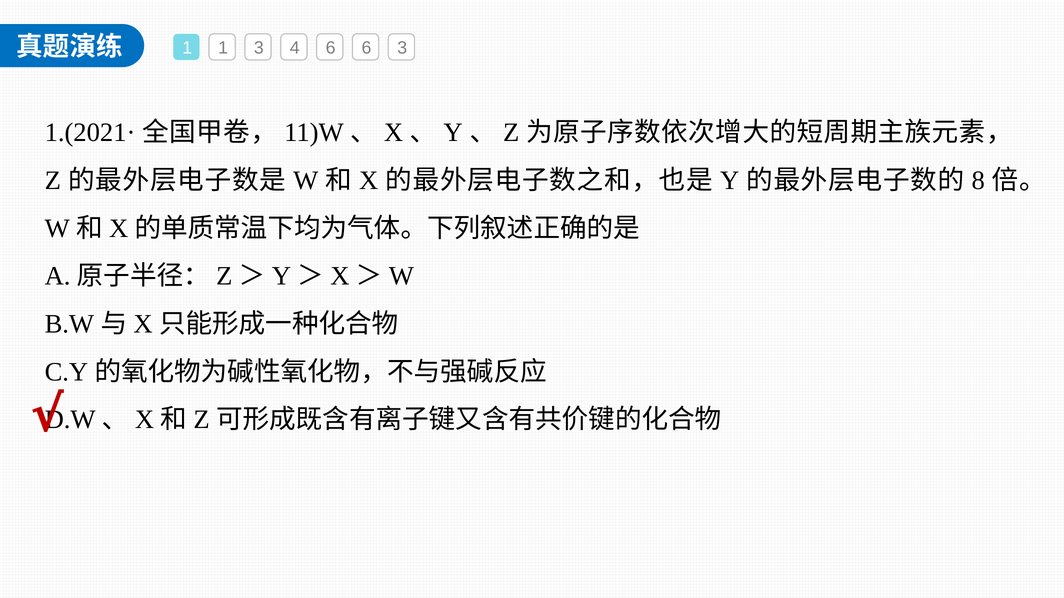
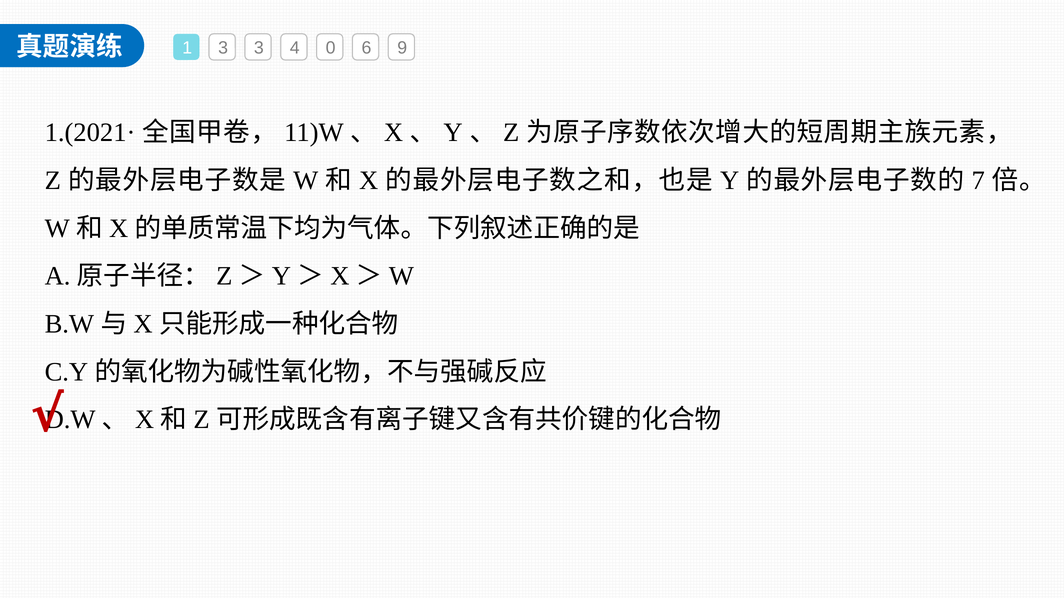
1 1: 1 -> 3
4 6: 6 -> 0
6 3: 3 -> 9
8: 8 -> 7
